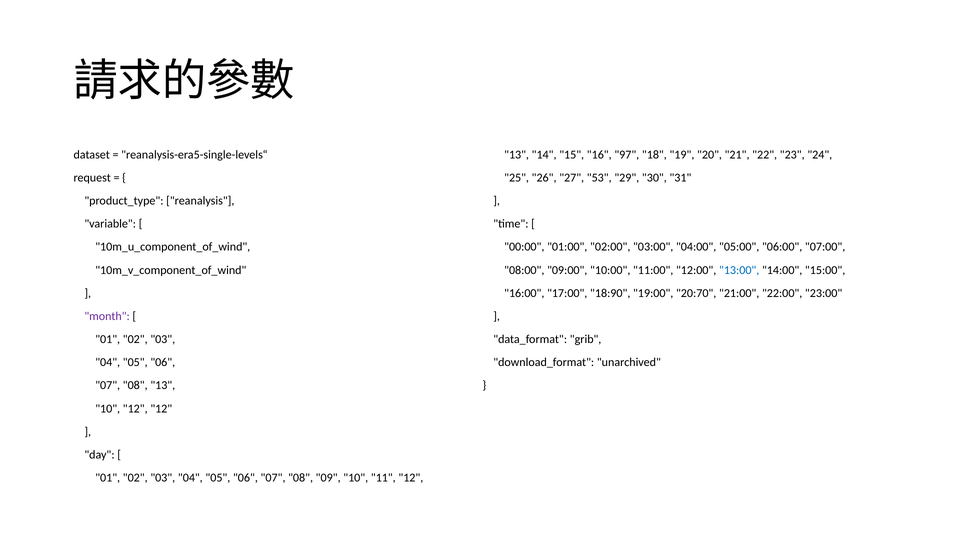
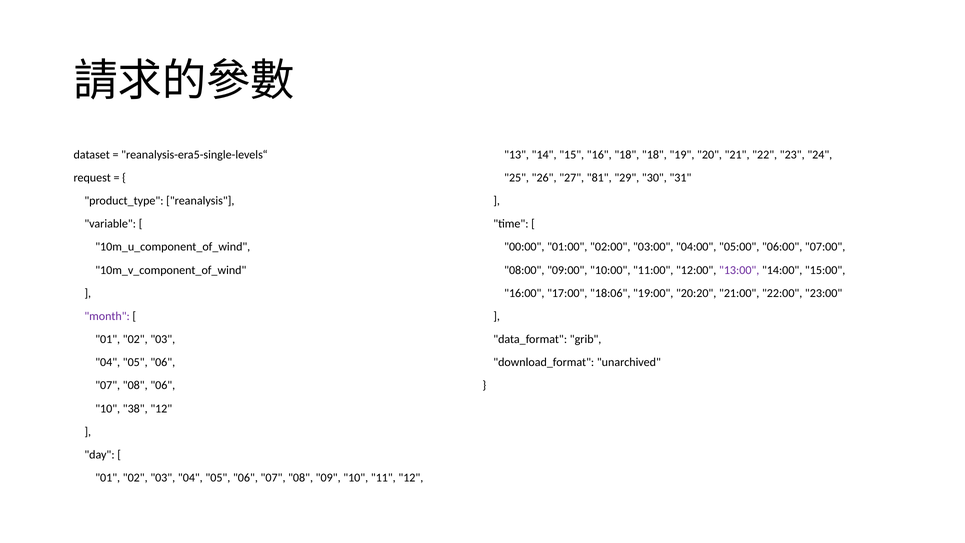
16 97: 97 -> 18
53: 53 -> 81
13:00 colour: blue -> purple
18:90: 18:90 -> 18:06
20:70: 20:70 -> 20:20
08 13: 13 -> 06
10 12: 12 -> 38
